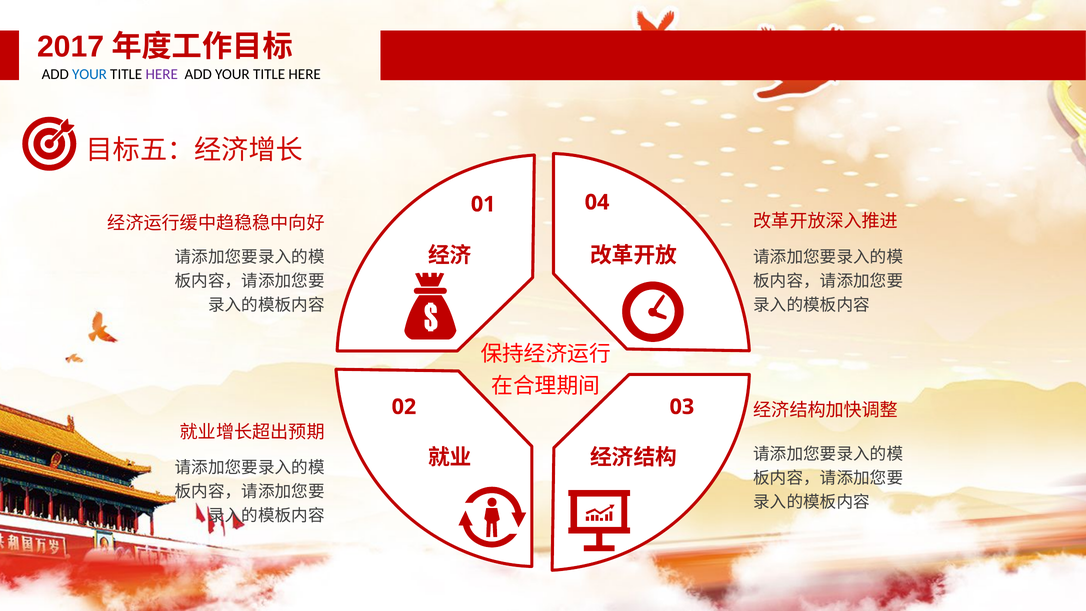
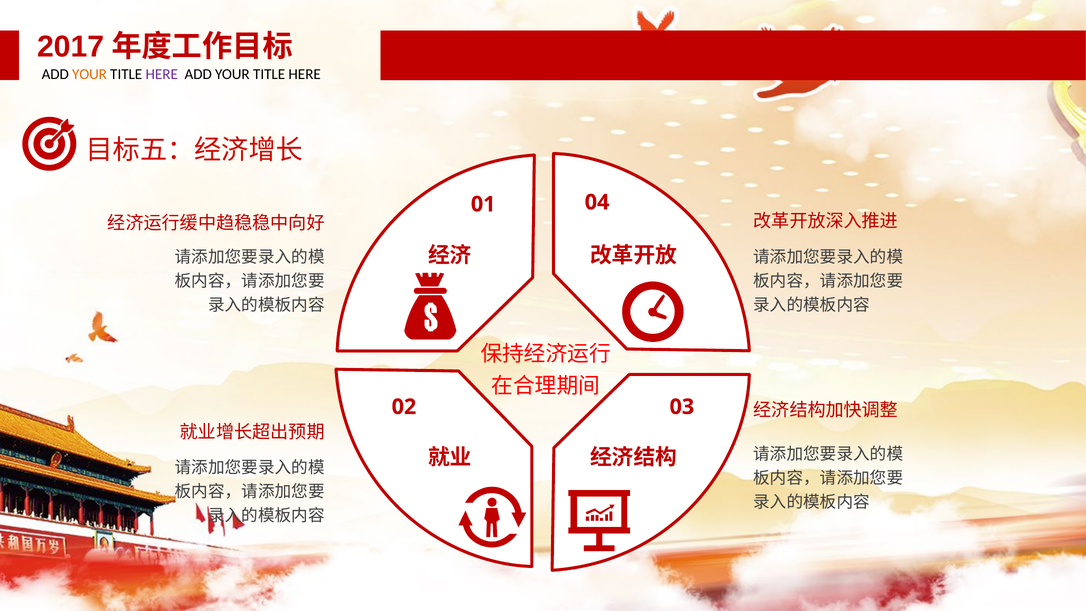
YOUR at (89, 74) colour: blue -> orange
